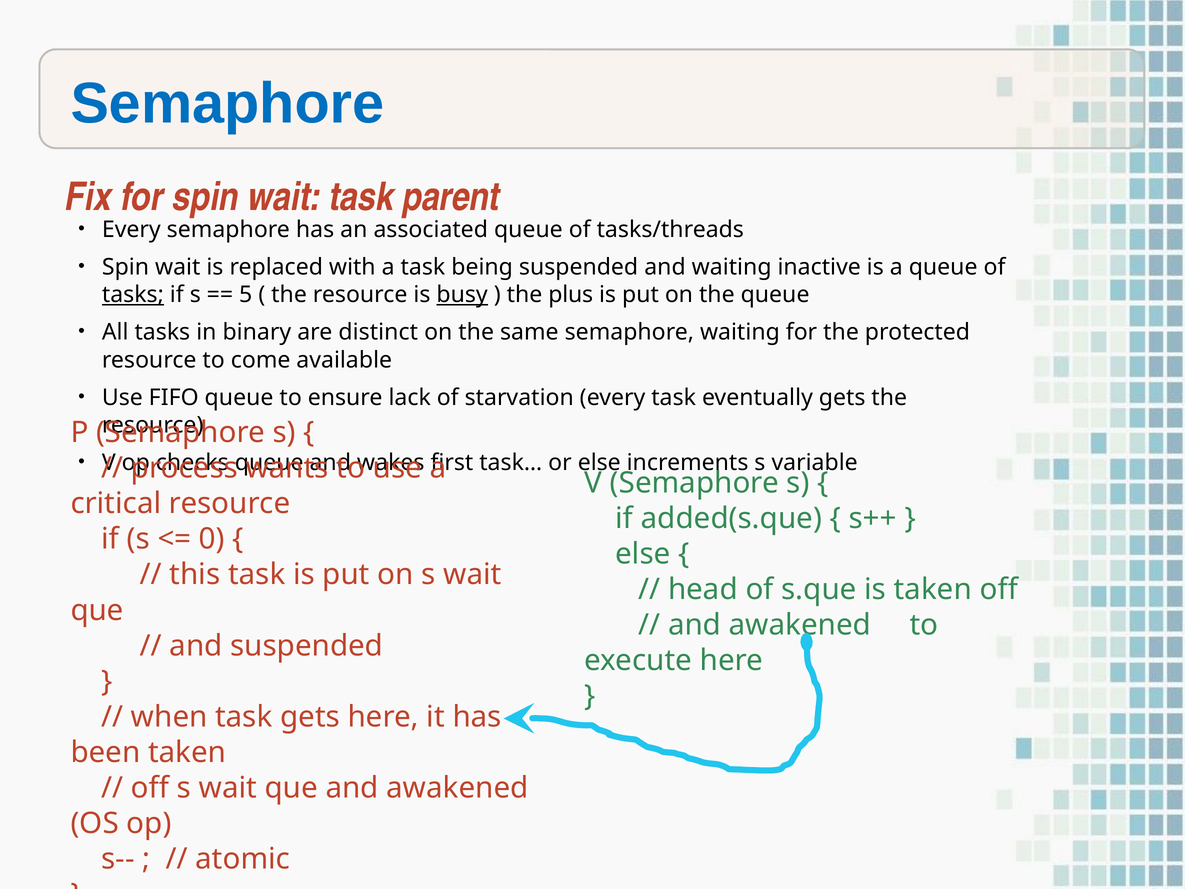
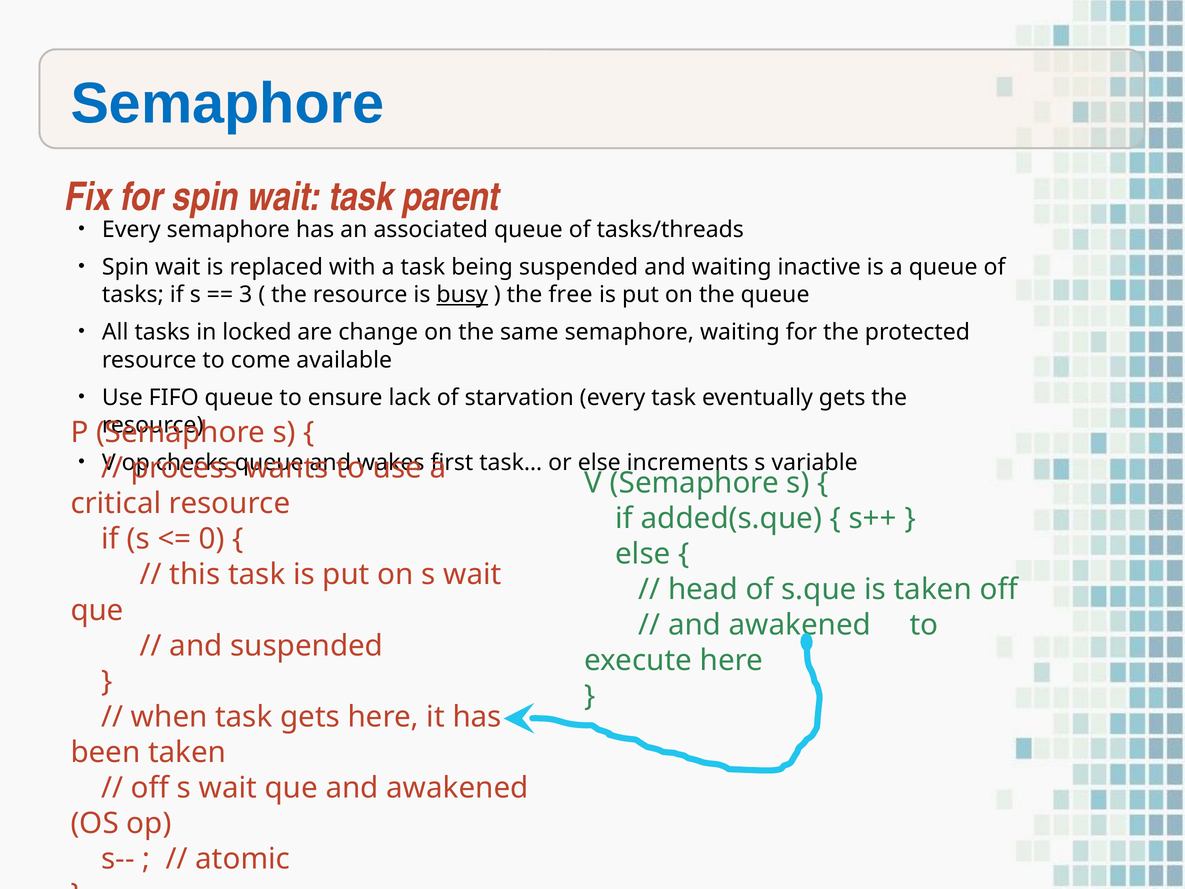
tasks at (133, 295) underline: present -> none
5: 5 -> 3
plus: plus -> free
binary: binary -> locked
distinct: distinct -> change
